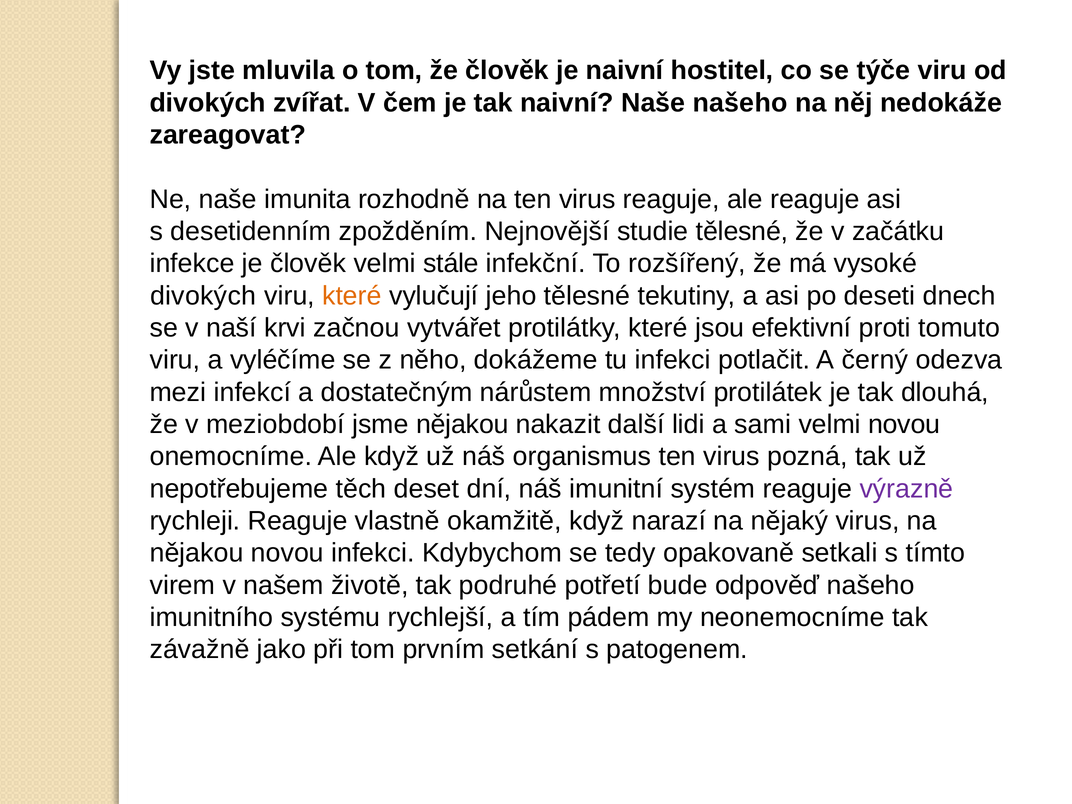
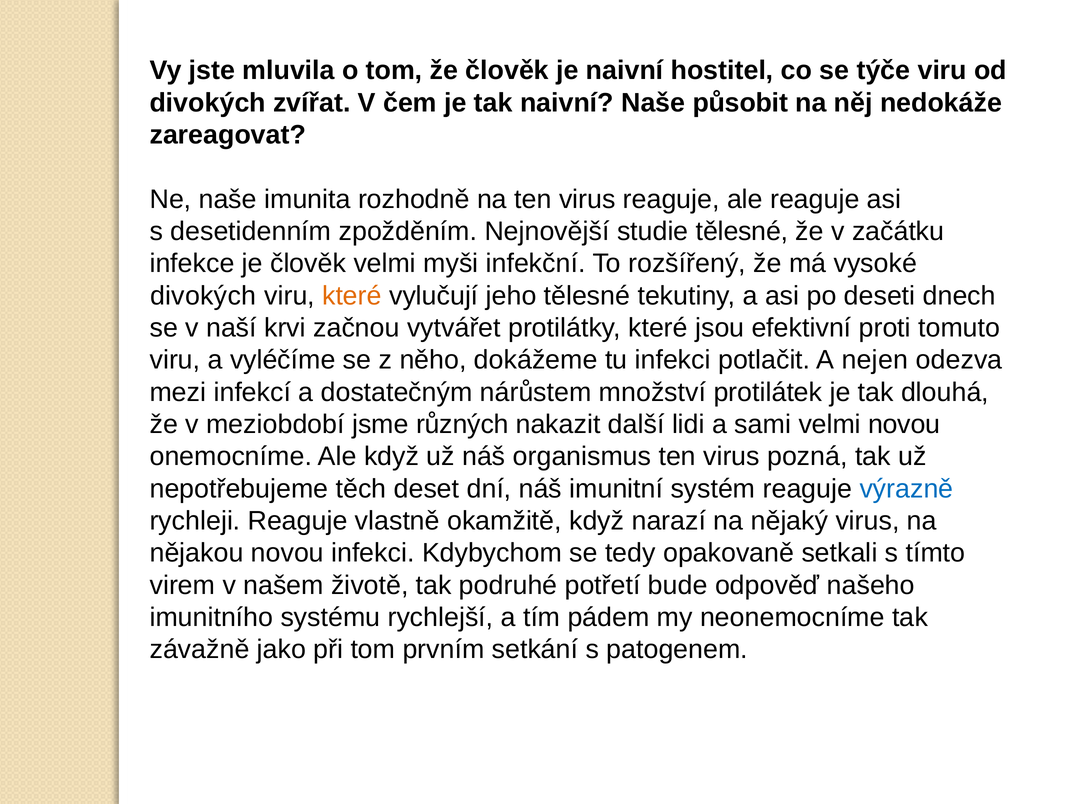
Naše našeho: našeho -> působit
stále: stále -> myši
černý: černý -> nejen
jsme nějakou: nějakou -> různých
výrazně colour: purple -> blue
